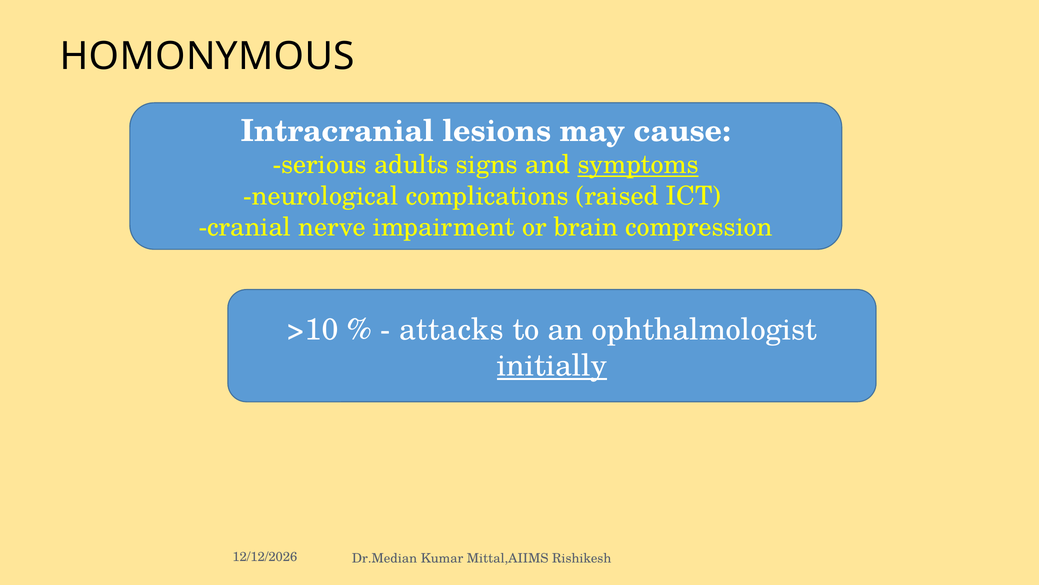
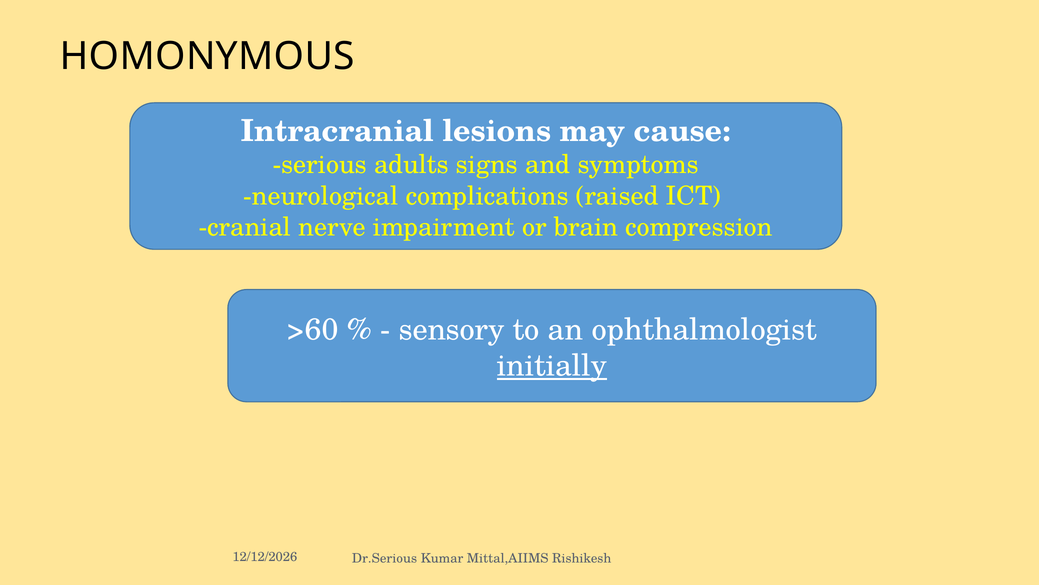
symptoms underline: present -> none
>10: >10 -> >60
attacks: attacks -> sensory
Dr.Median: Dr.Median -> Dr.Serious
